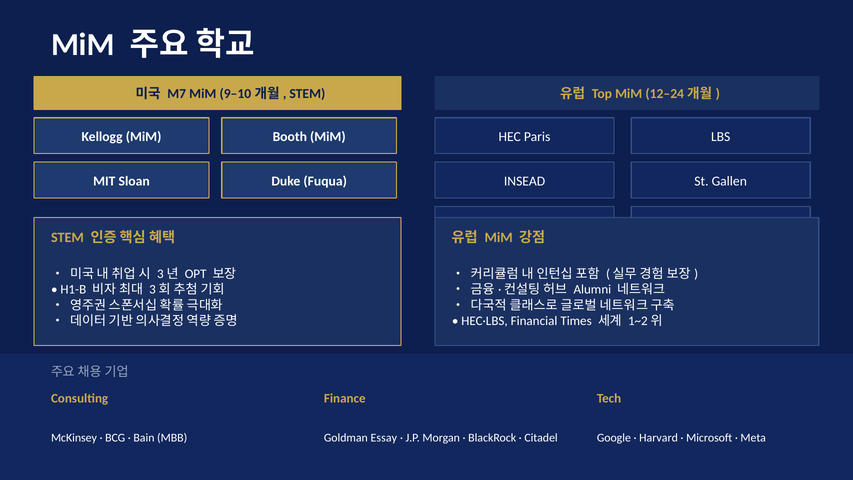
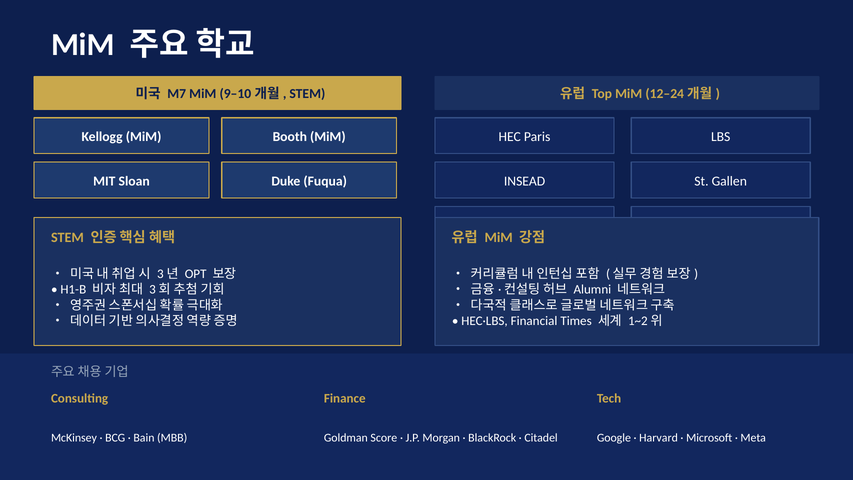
Essay: Essay -> Score
